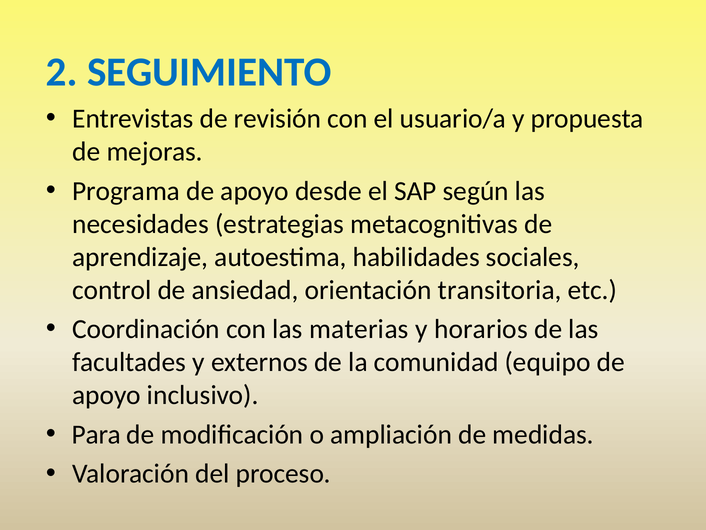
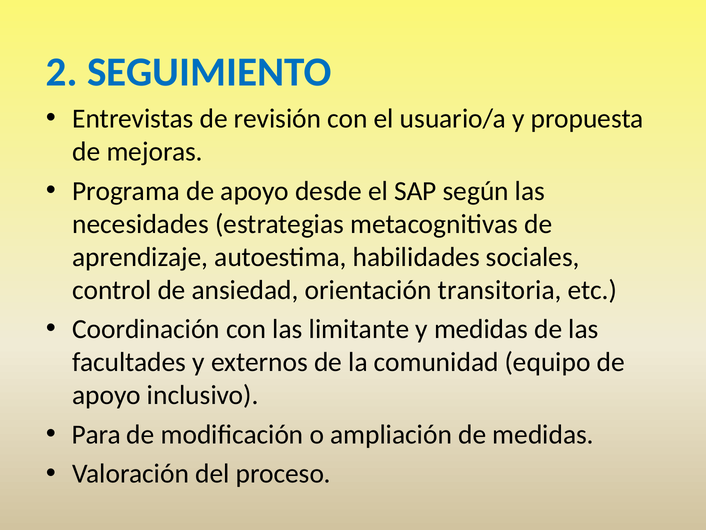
materias: materias -> limitante
y horarios: horarios -> medidas
